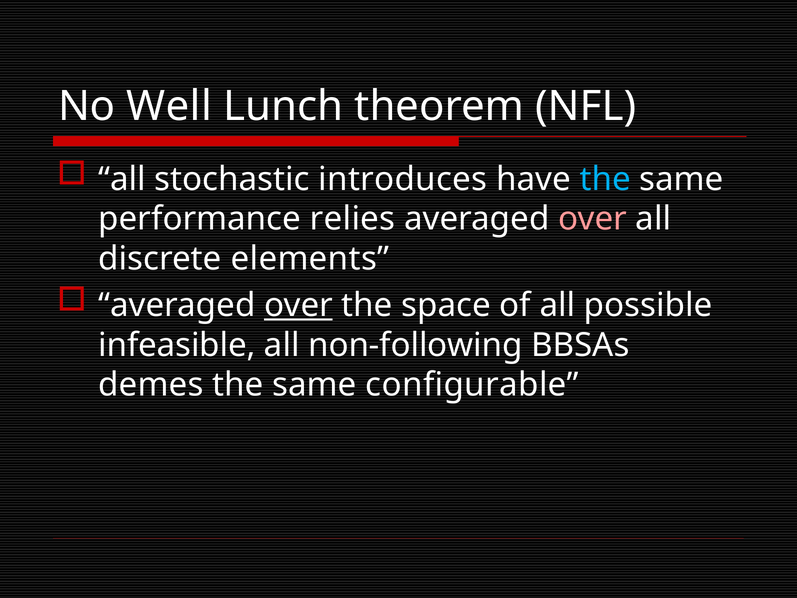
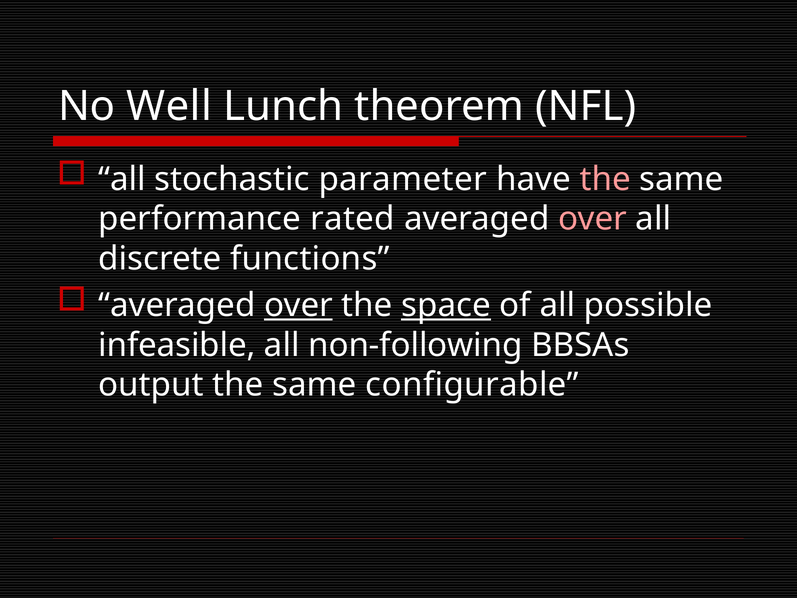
introduces: introduces -> parameter
the at (605, 179) colour: light blue -> pink
relies: relies -> rated
elements: elements -> functions
space underline: none -> present
demes: demes -> output
